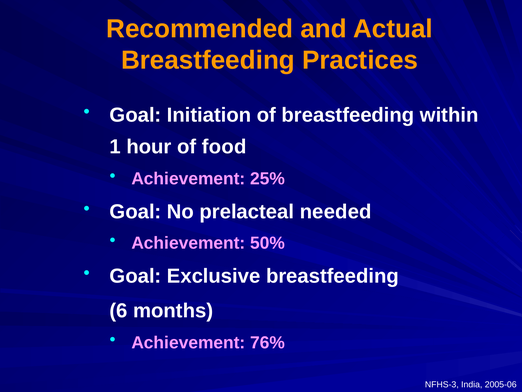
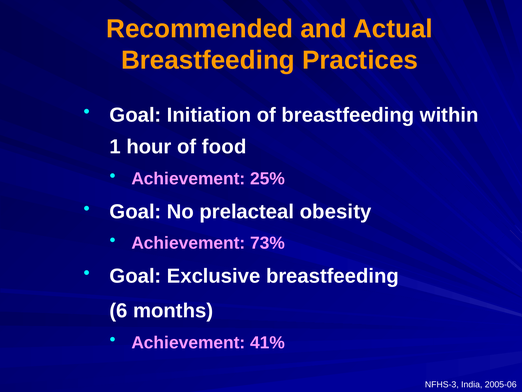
needed: needed -> obesity
50%: 50% -> 73%
76%: 76% -> 41%
